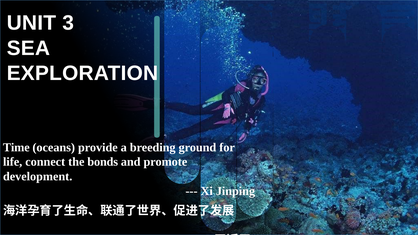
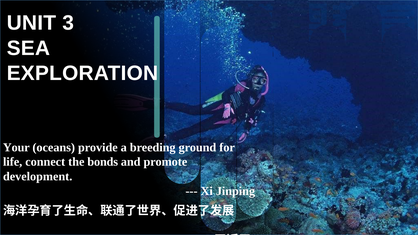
Time: Time -> Your
